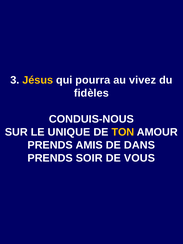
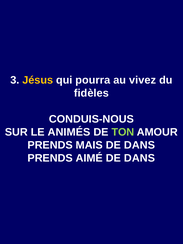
UNIQUE: UNIQUE -> ANIMÉS
TON colour: yellow -> light green
AMIS: AMIS -> MAIS
SOIR: SOIR -> AIMÉ
VOUS at (139, 158): VOUS -> DANS
